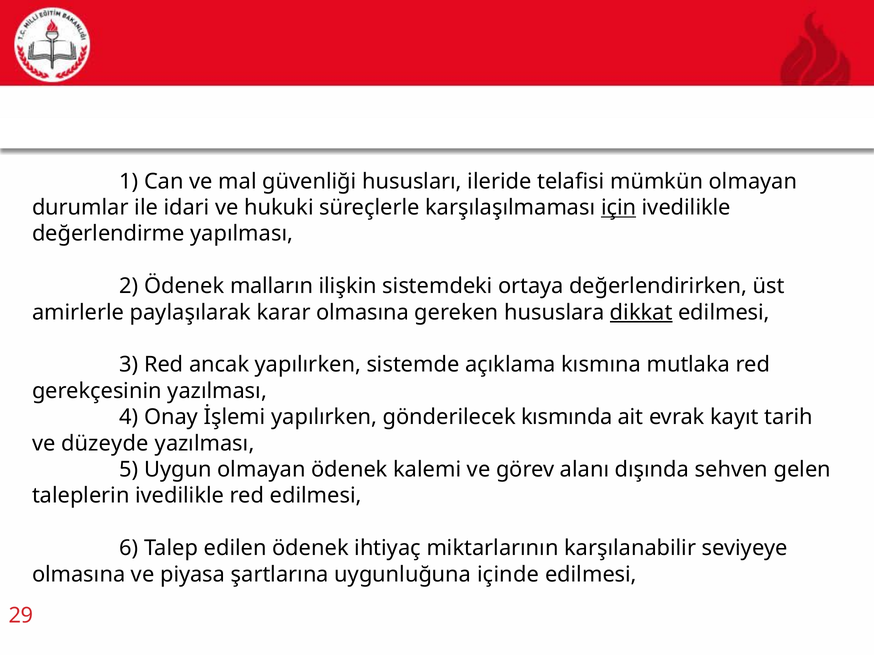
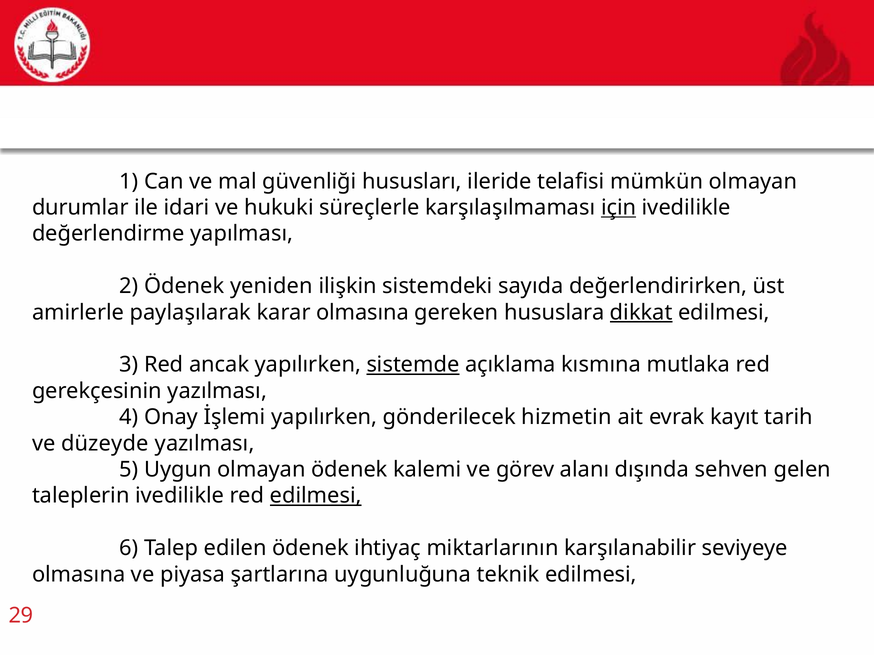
malların: malların -> yeniden
ortaya: ortaya -> sayıda
sistemde underline: none -> present
kısmında: kısmında -> hizmetin
edilmesi at (316, 496) underline: none -> present
içinde: içinde -> teknik
